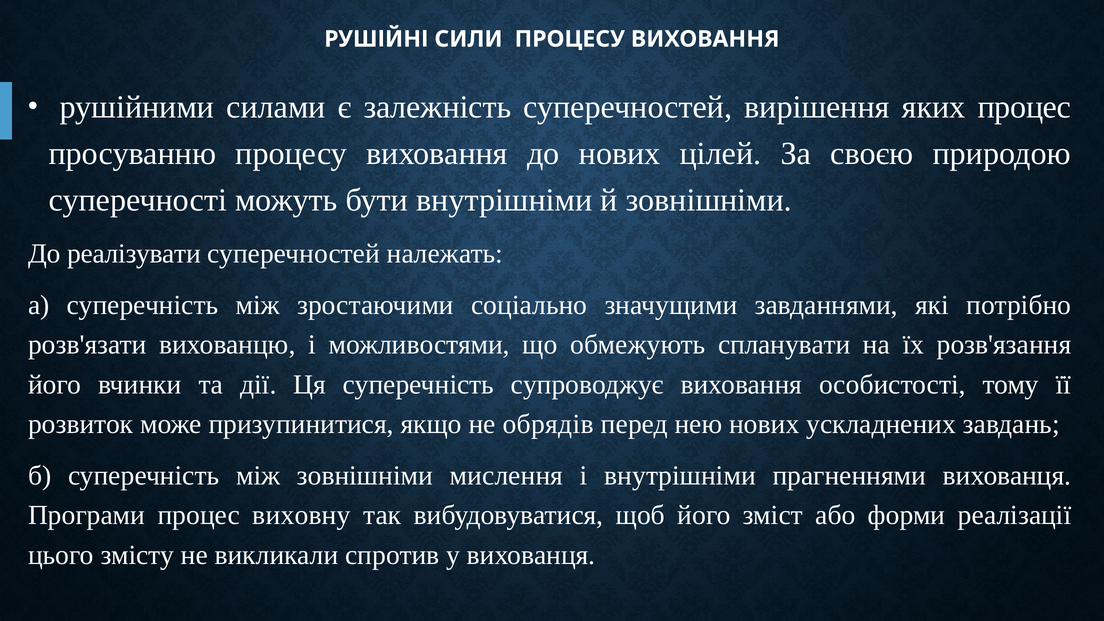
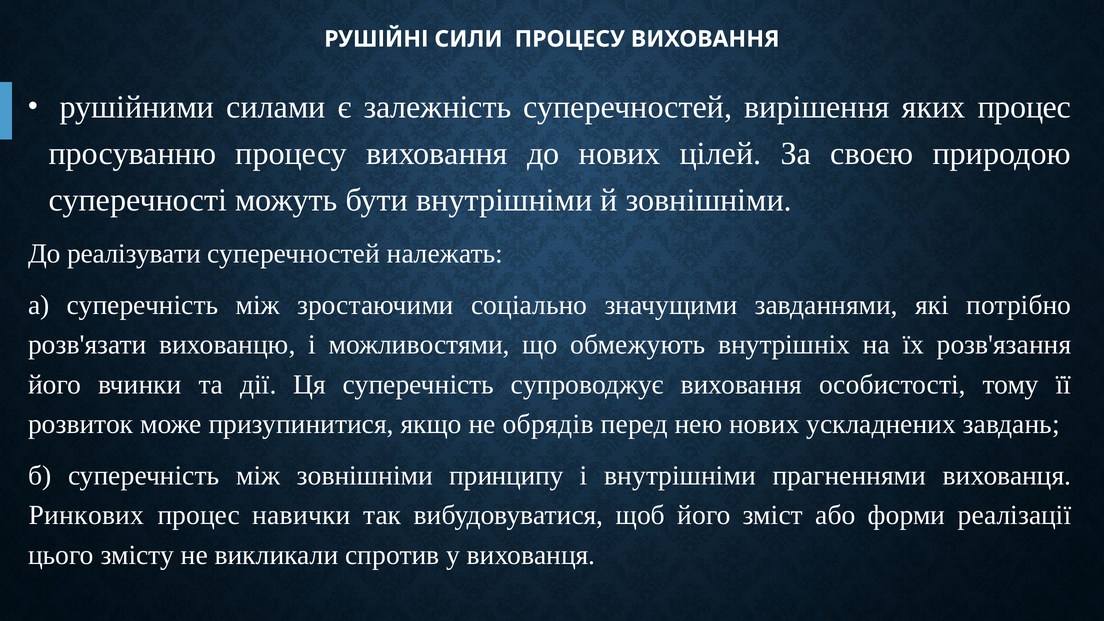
спланувати: спланувати -> внутрішніх
мислення: мислення -> принципу
Програми: Програми -> Ринкових
виховну: виховну -> навички
